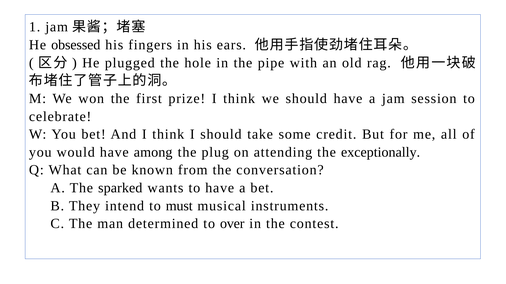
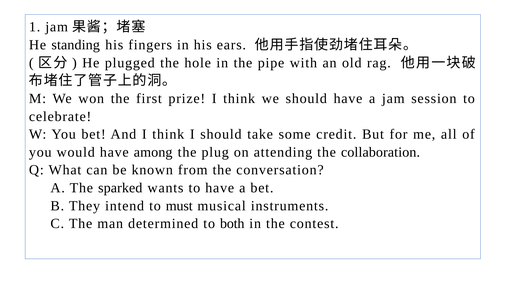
obsessed: obsessed -> standing
exceptionally: exceptionally -> collaboration
over: over -> both
